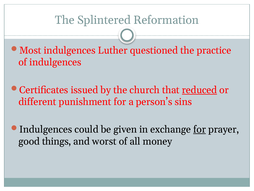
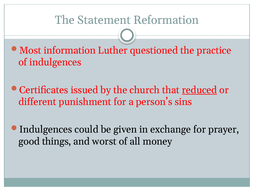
Splintered: Splintered -> Statement
Most indulgences: indulgences -> information
for at (200, 129) underline: present -> none
